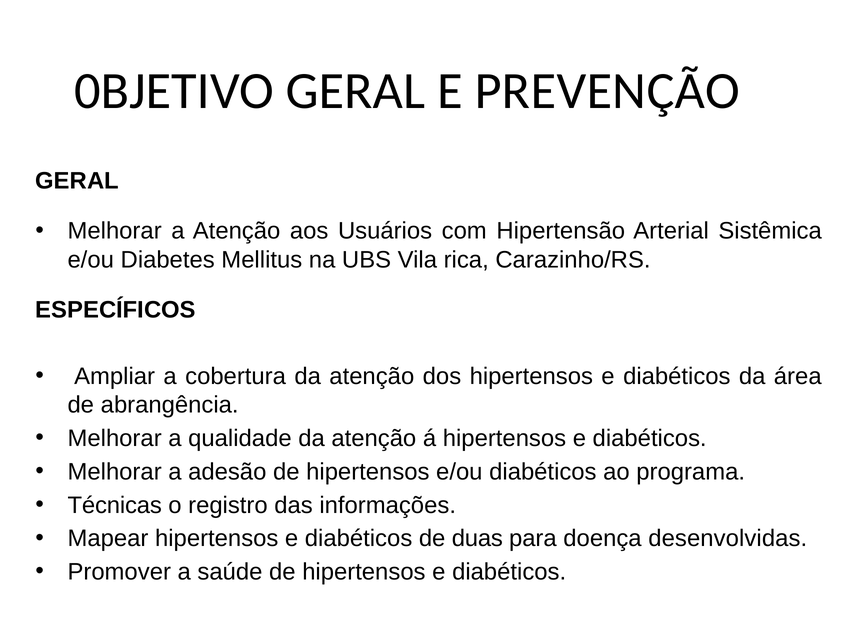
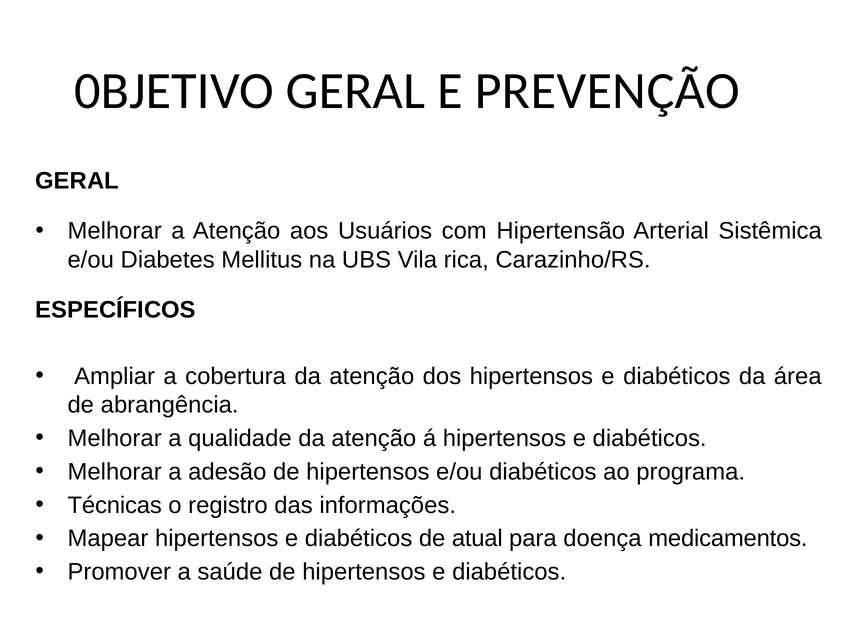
duas: duas -> atual
desenvolvidas: desenvolvidas -> medicamentos
